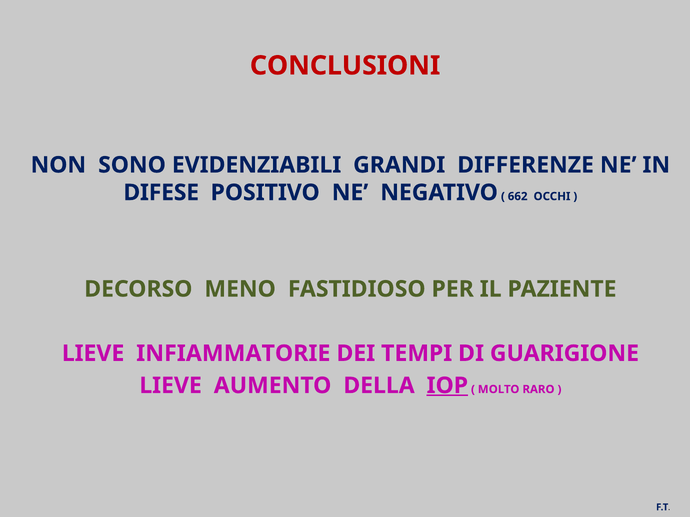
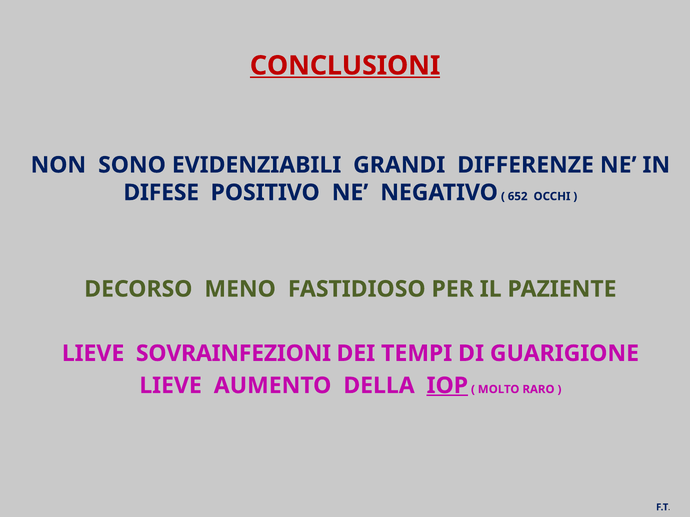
CONCLUSIONI underline: none -> present
662: 662 -> 652
INFIAMMATORIE: INFIAMMATORIE -> SOVRAINFEZIONI
